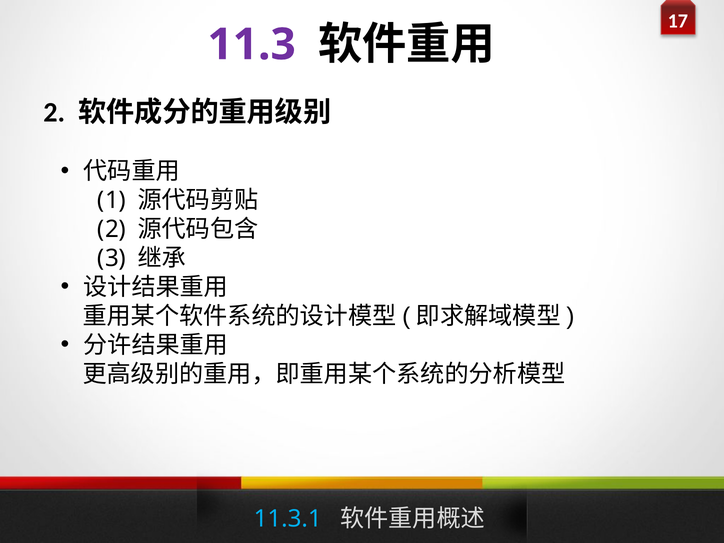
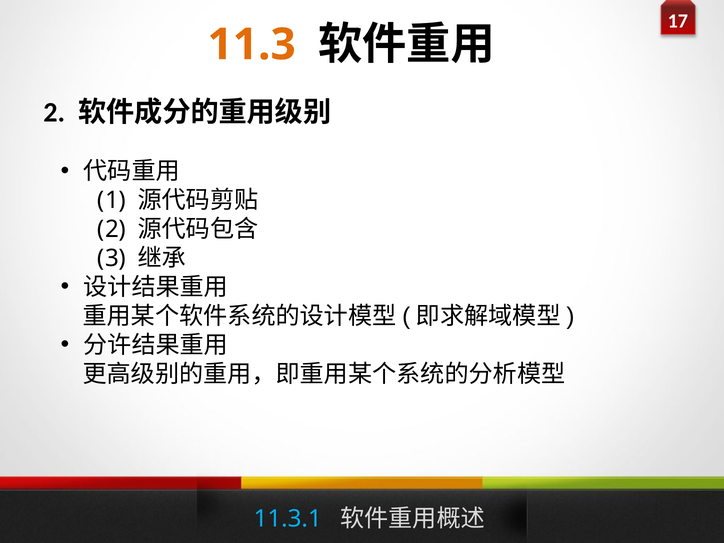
11.3 colour: purple -> orange
